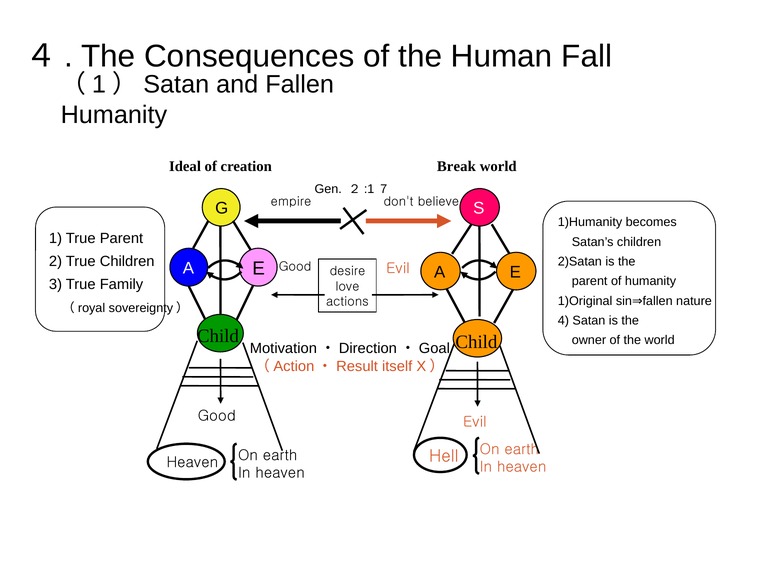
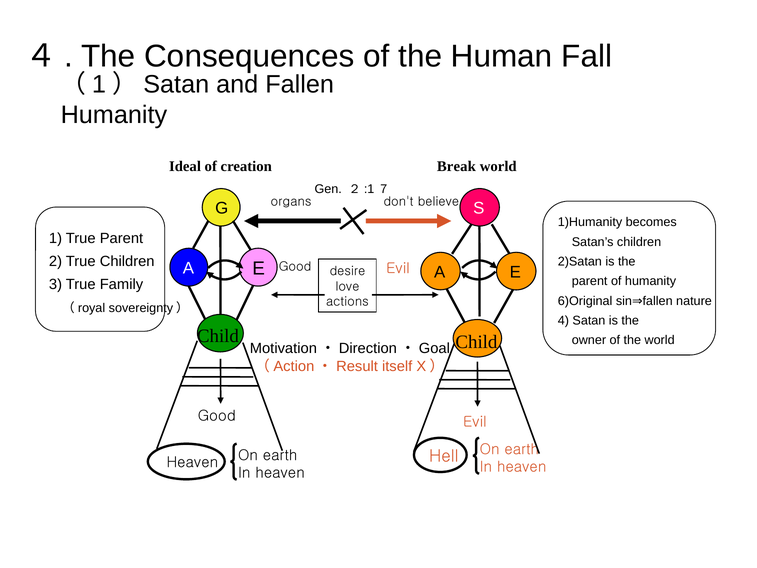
empire: empire -> organs
1)Original: 1)Original -> 6)Original
